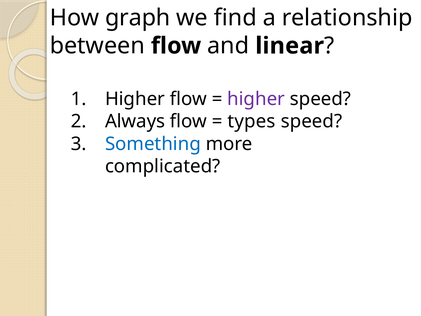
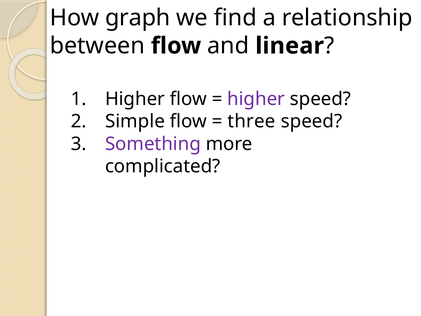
Always: Always -> Simple
types: types -> three
Something colour: blue -> purple
